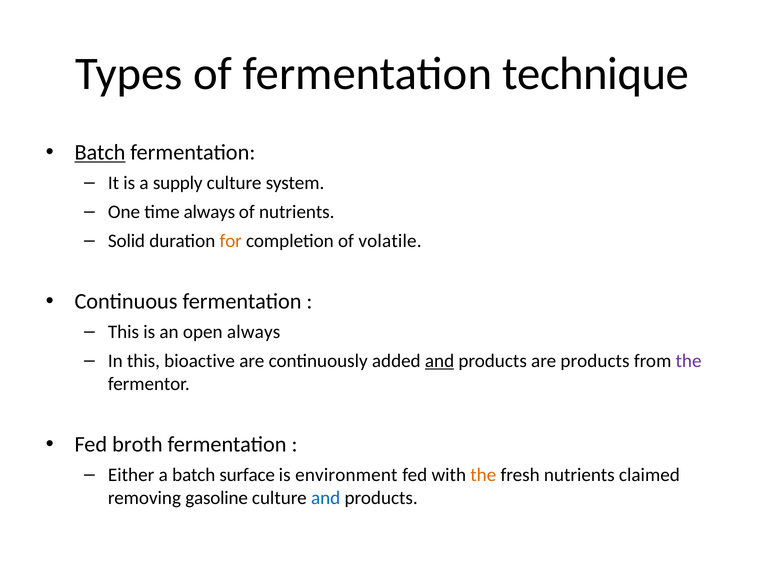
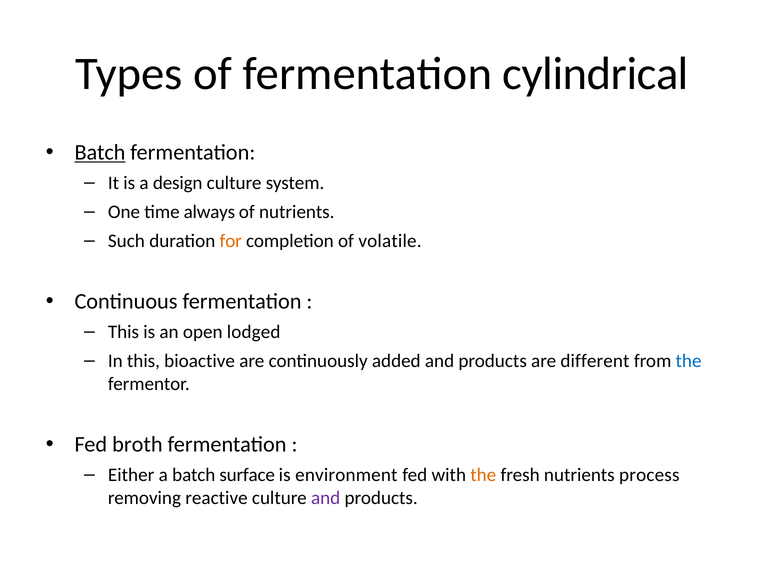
technique: technique -> cylindrical
supply: supply -> design
Solid: Solid -> Such
open always: always -> lodged
and at (440, 361) underline: present -> none
are products: products -> different
the at (689, 361) colour: purple -> blue
claimed: claimed -> process
gasoline: gasoline -> reactive
and at (326, 498) colour: blue -> purple
